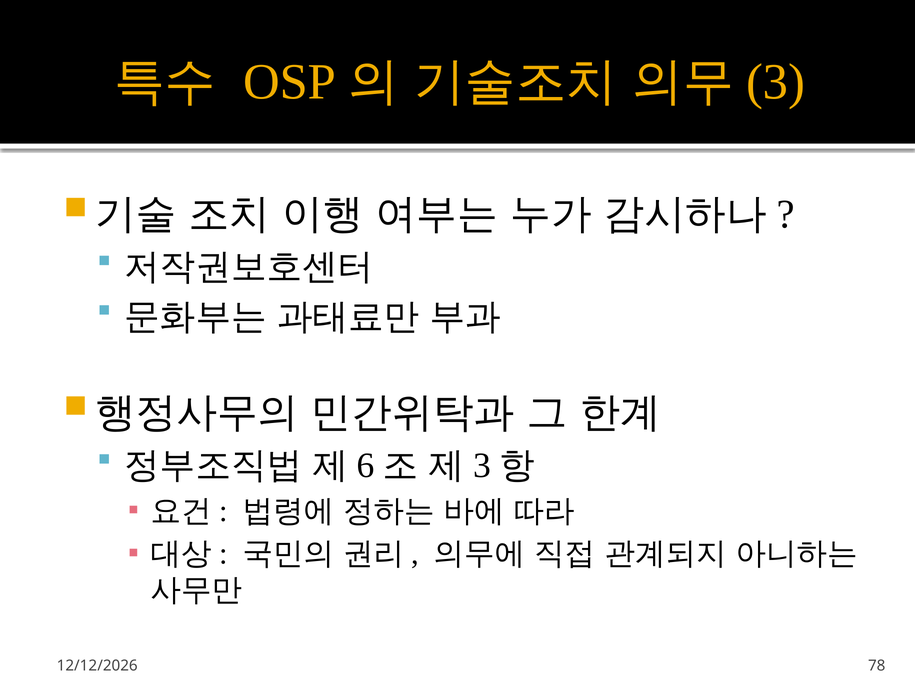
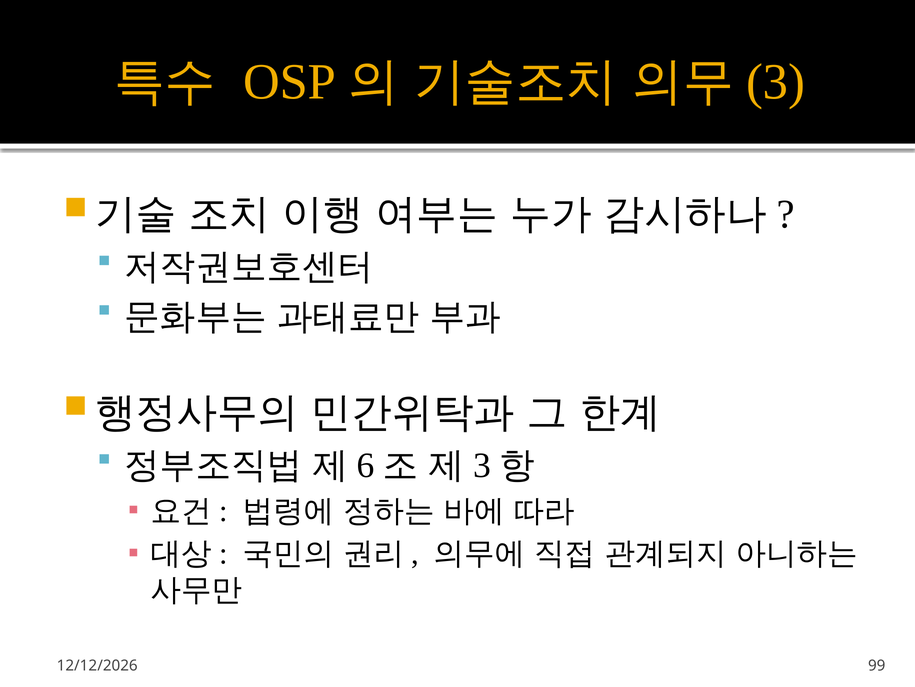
78: 78 -> 99
